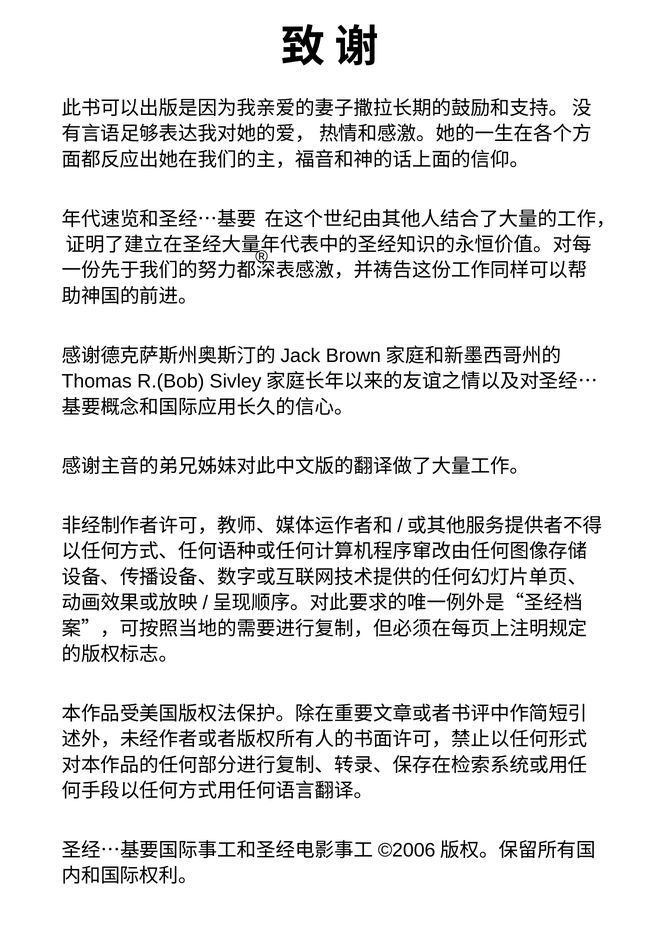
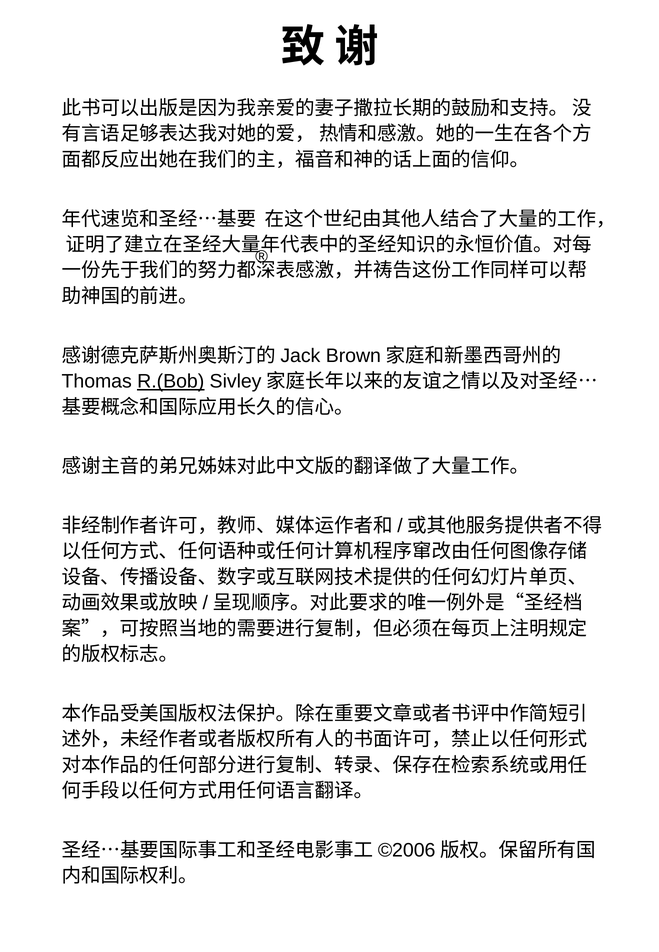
R.(Bob underline: none -> present
